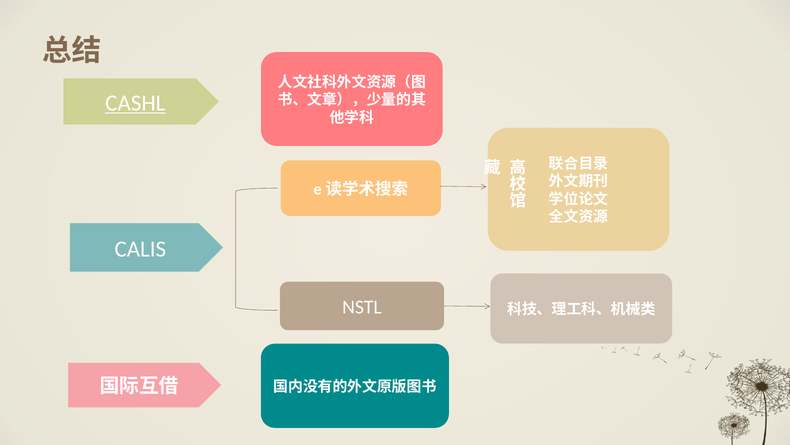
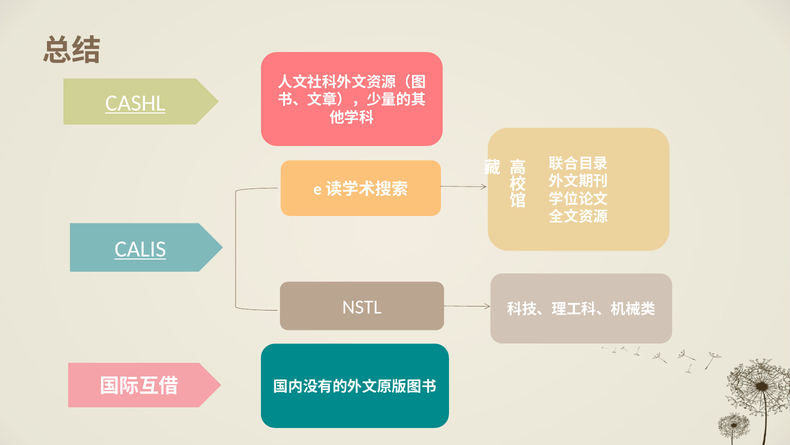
CALIS underline: none -> present
